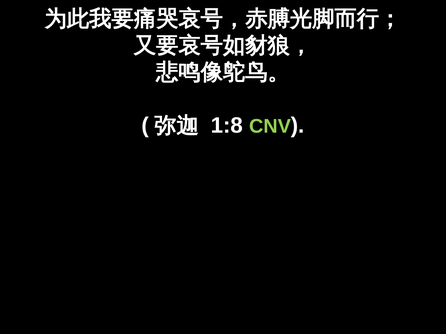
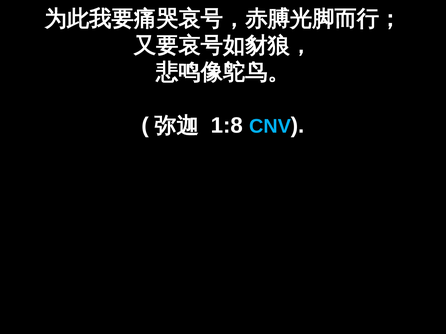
CNV colour: light green -> light blue
